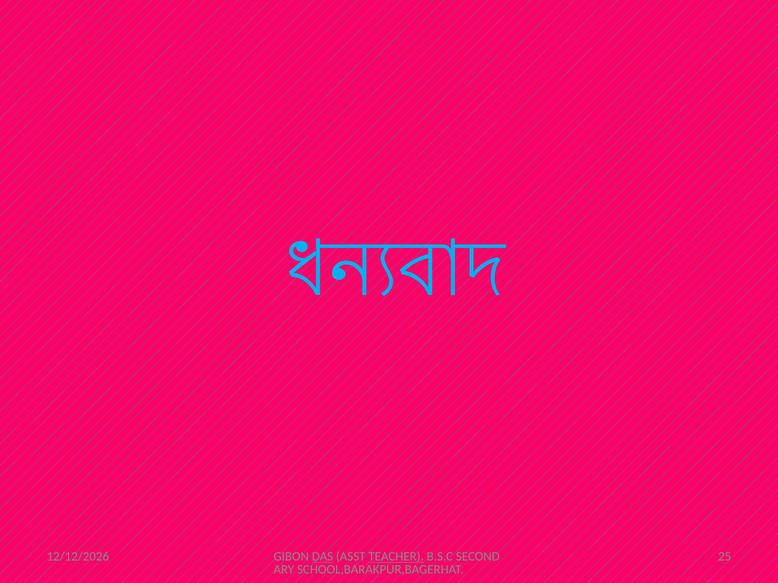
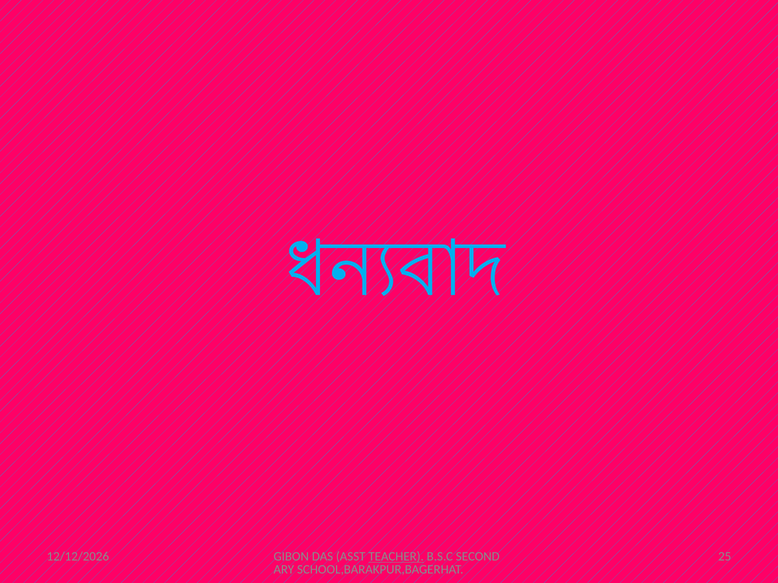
DAS underline: present -> none
